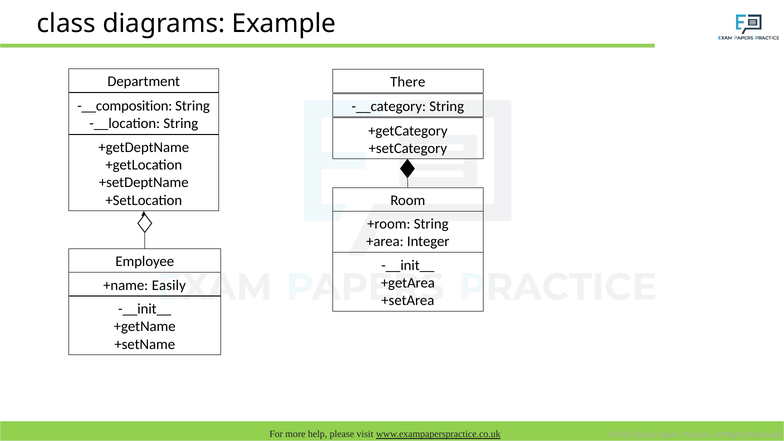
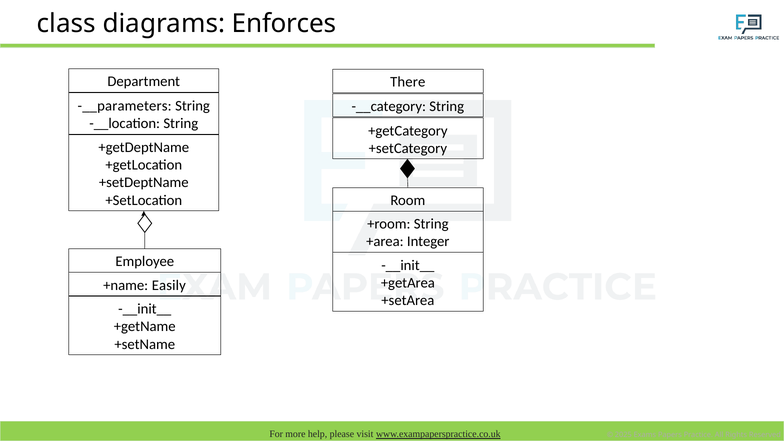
Example: Example -> Enforces
-__composition: -__composition -> -__parameters
